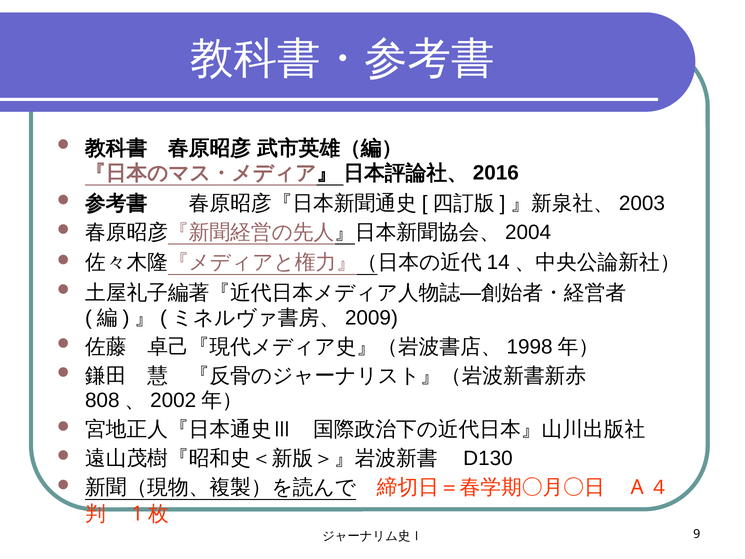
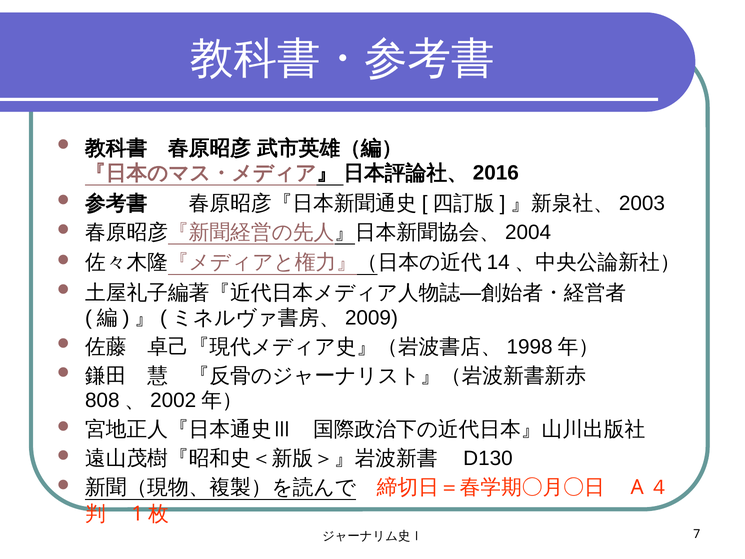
9: 9 -> 7
